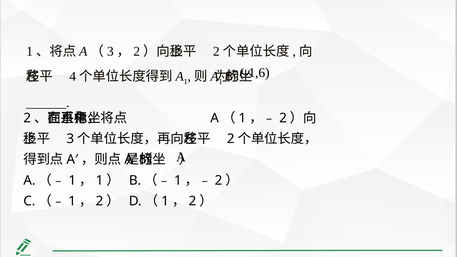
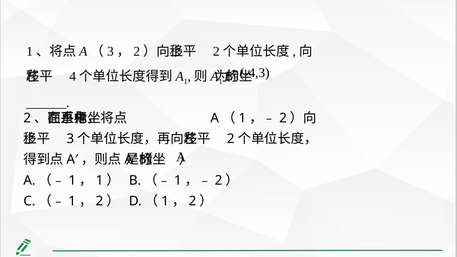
-1,6: -1,6 -> -4,3
